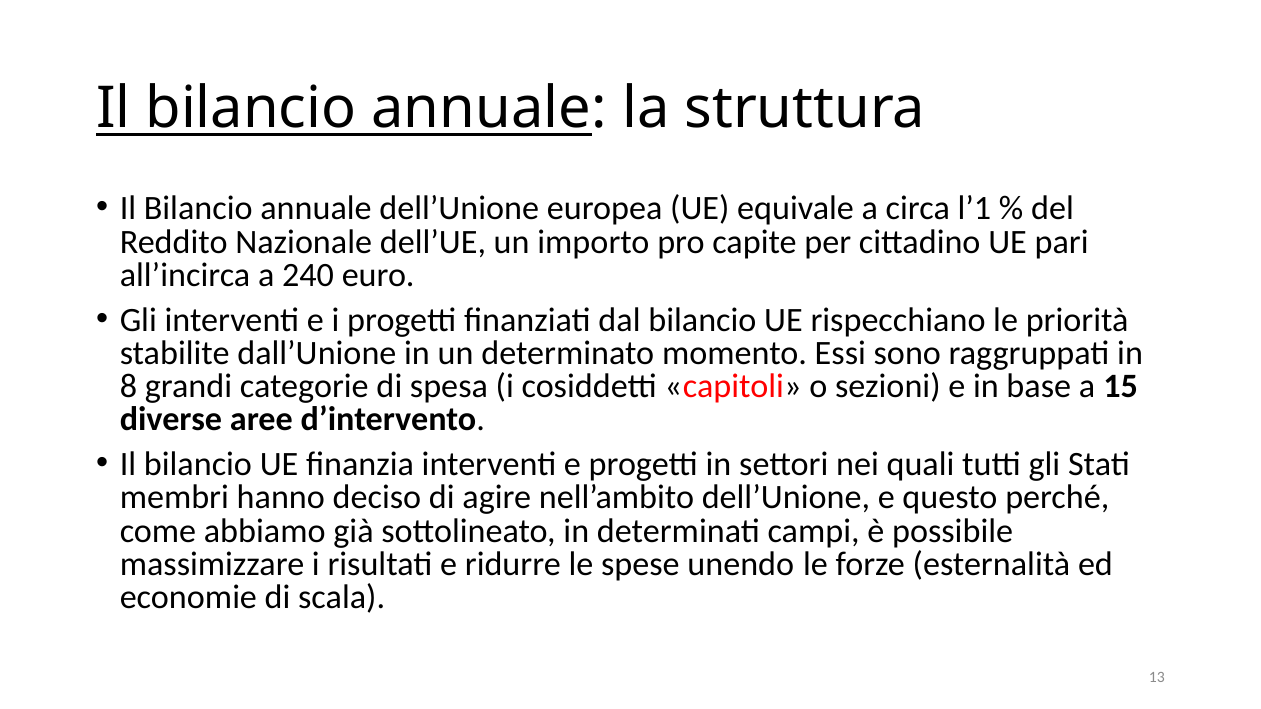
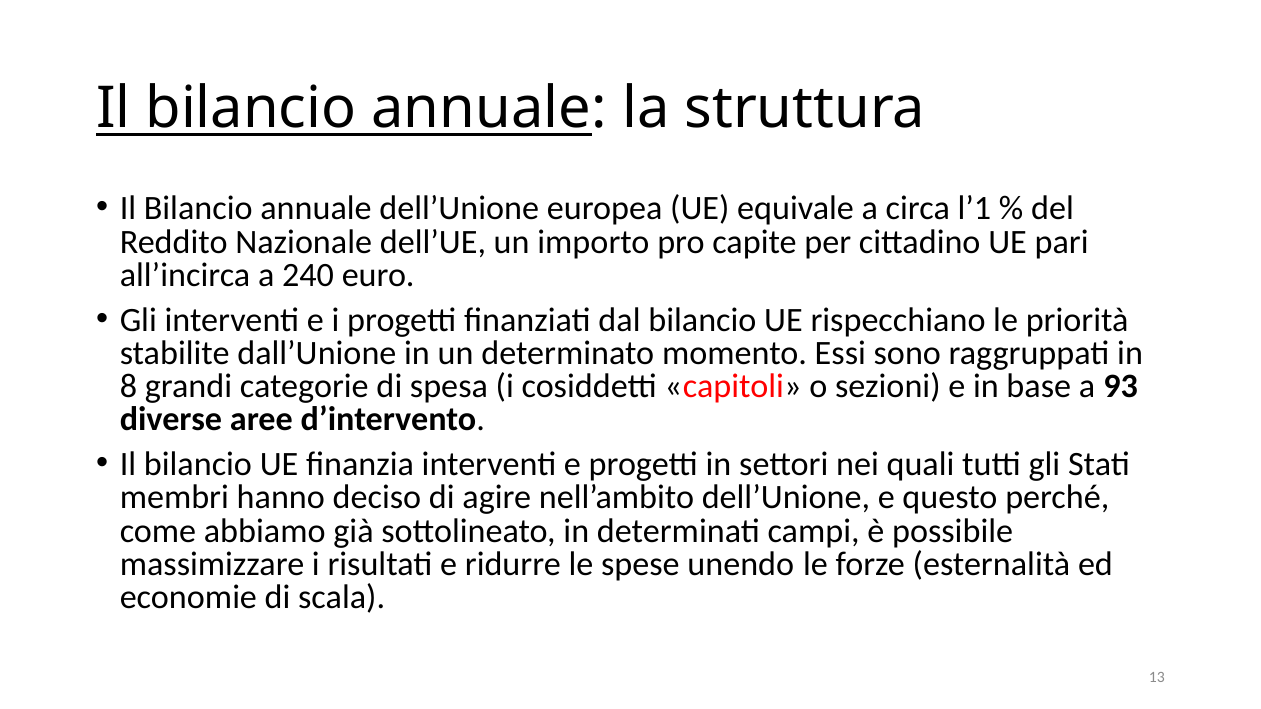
15: 15 -> 93
